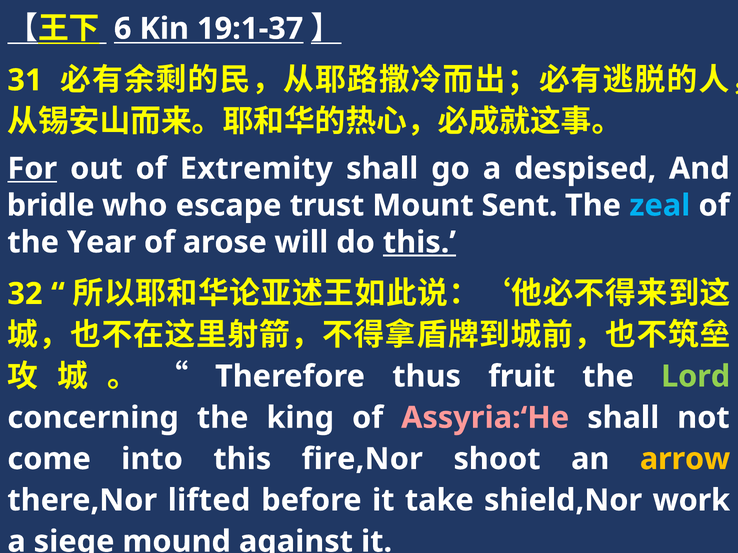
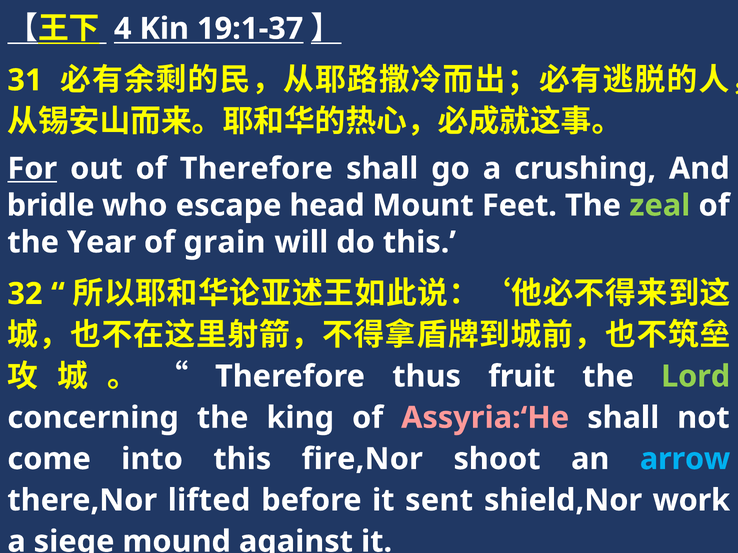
6: 6 -> 4
of Extremity: Extremity -> Therefore
despised: despised -> crushing
trust: trust -> head
Sent: Sent -> Feet
zeal colour: light blue -> light green
arose: arose -> grain
this at (419, 243) underline: present -> none
arrow colour: yellow -> light blue
take: take -> sent
